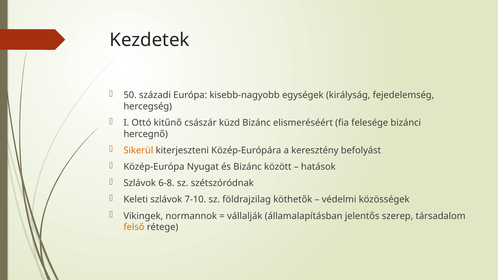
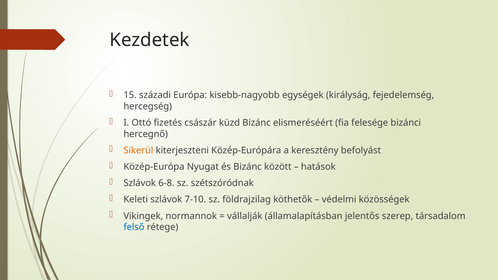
50: 50 -> 15
kitűnő: kitűnő -> fizetés
felső colour: orange -> blue
